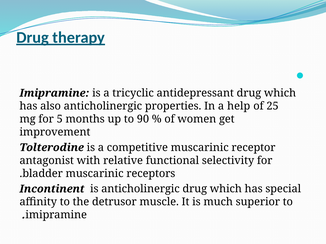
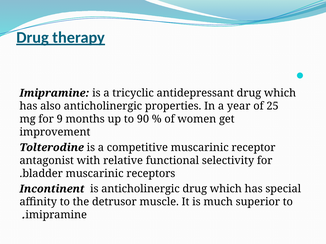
help: help -> year
5: 5 -> 9
